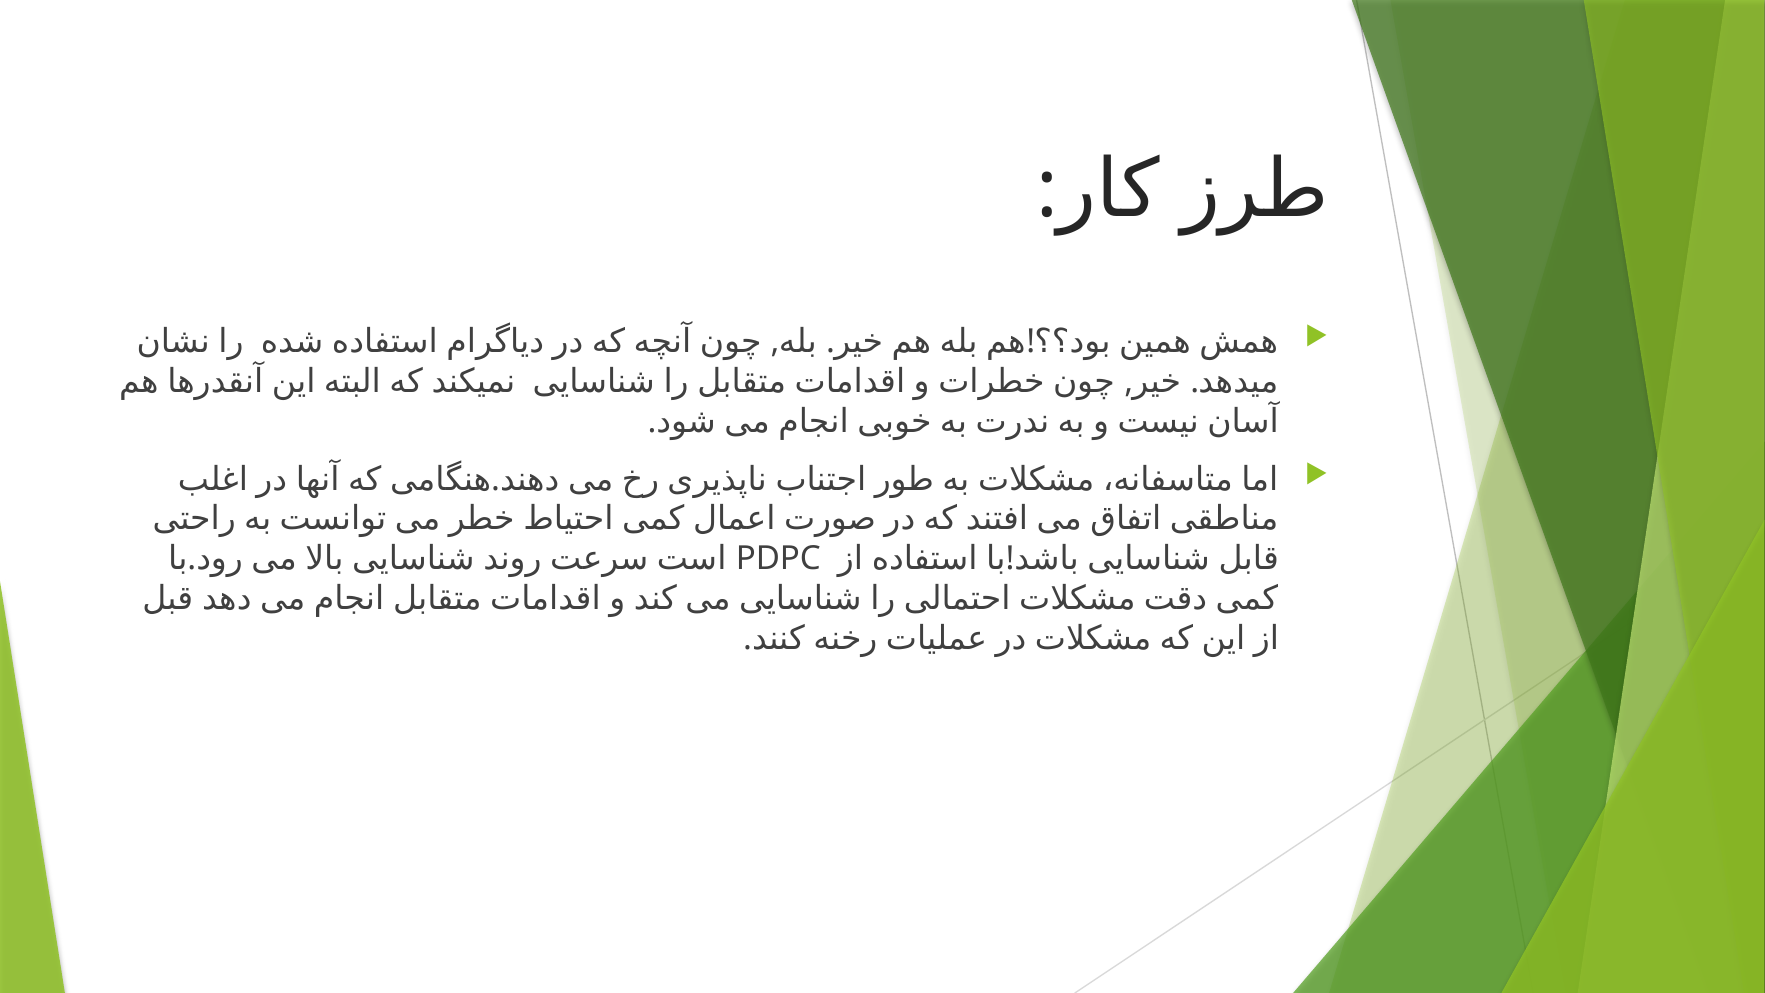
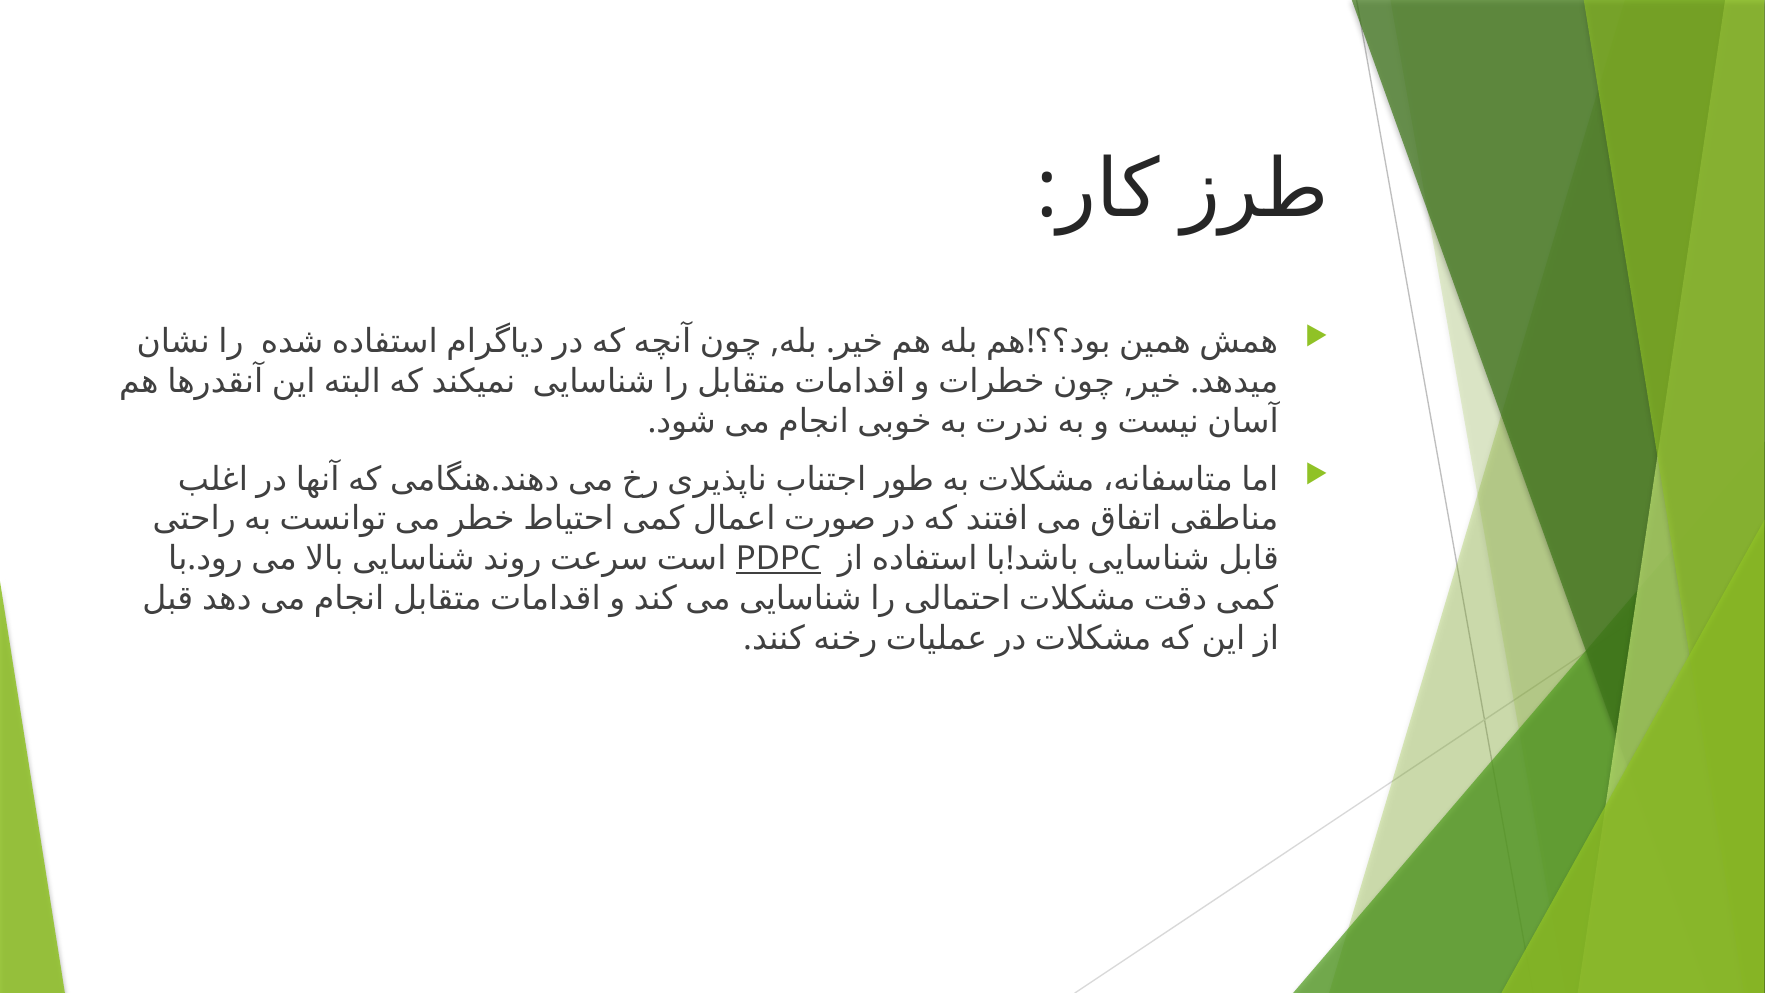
PDPC underline: none -> present
